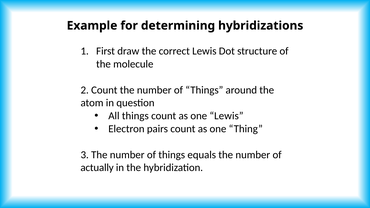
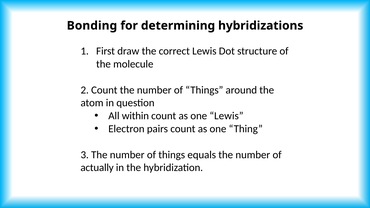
Example: Example -> Bonding
All things: things -> within
